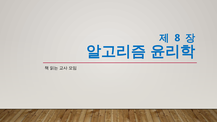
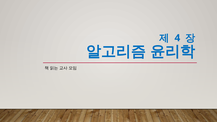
8: 8 -> 4
